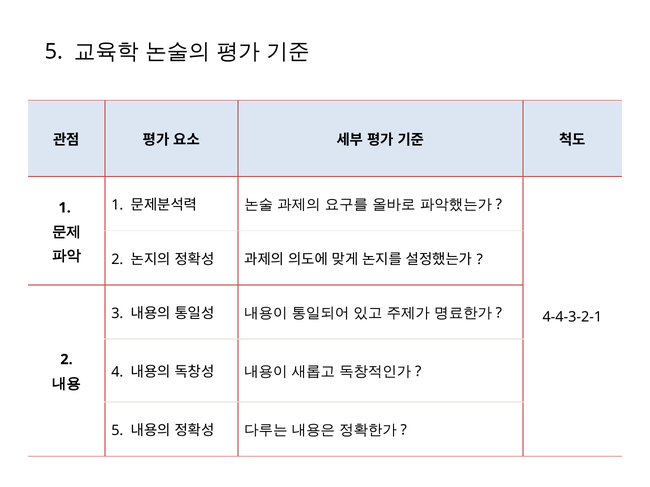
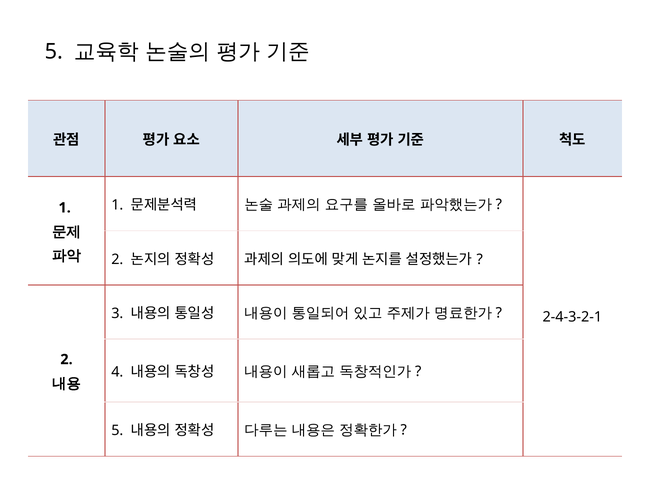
4-4-3-2-1: 4-4-3-2-1 -> 2-4-3-2-1
